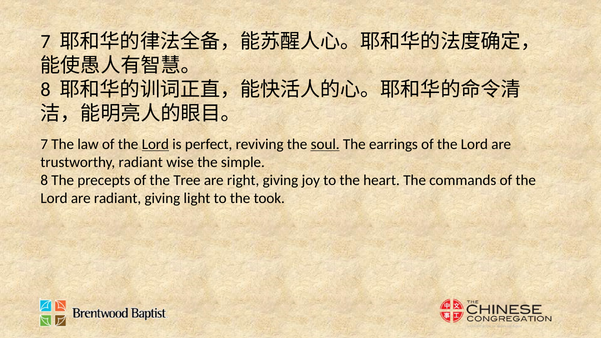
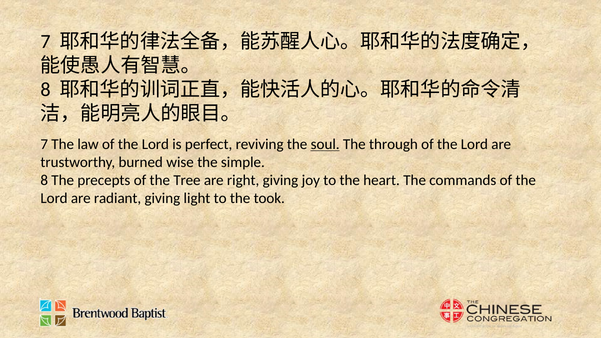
Lord at (155, 144) underline: present -> none
earrings: earrings -> through
trustworthy radiant: radiant -> burned
